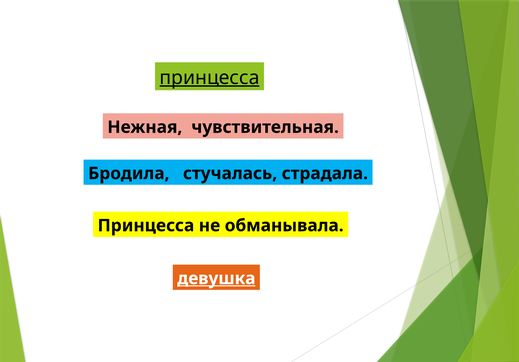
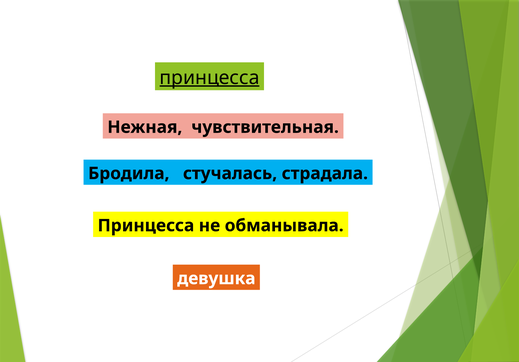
девушка underline: present -> none
